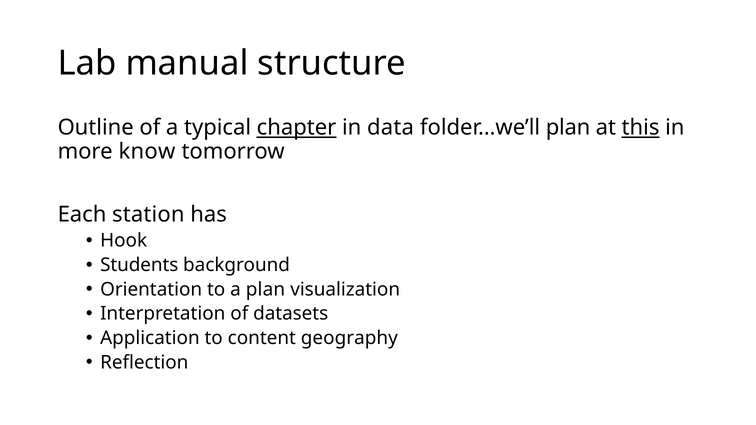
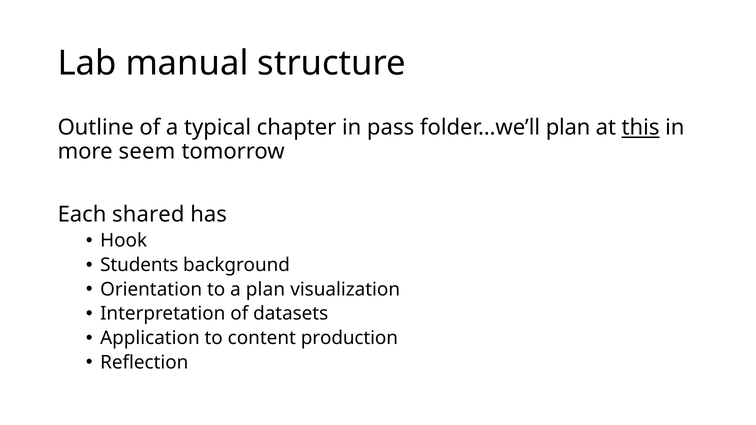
chapter underline: present -> none
data: data -> pass
know: know -> seem
station: station -> shared
geography: geography -> production
